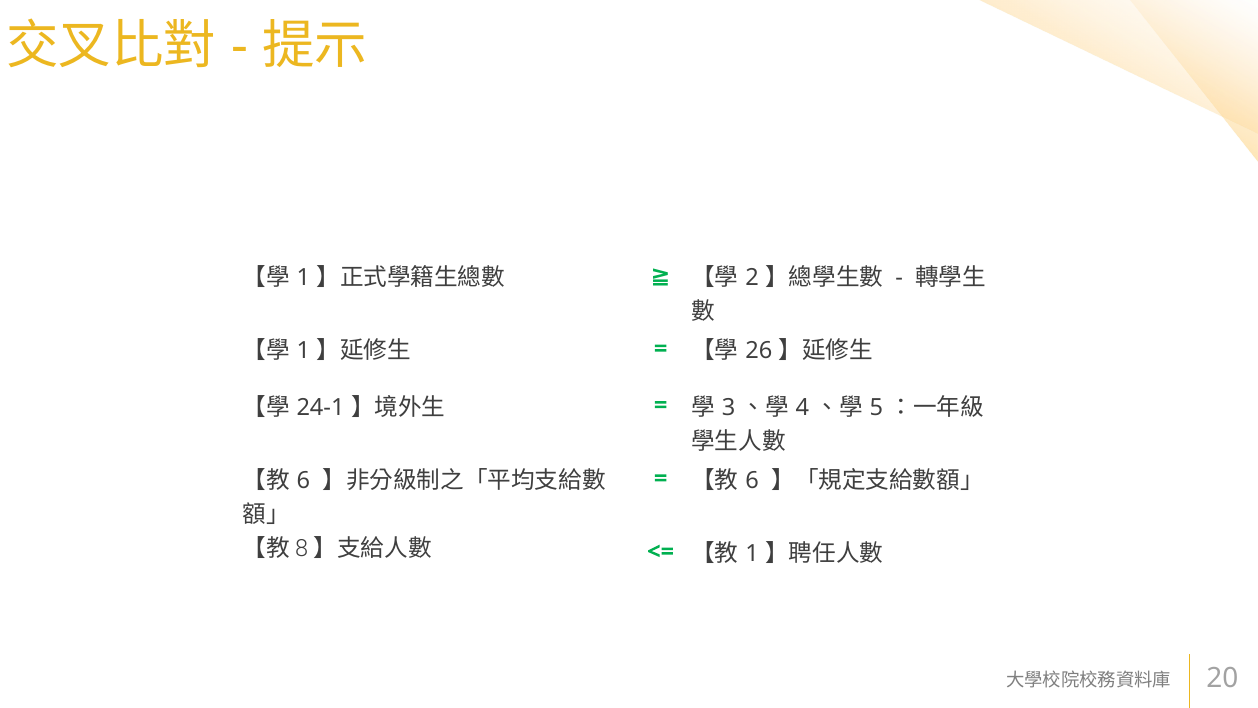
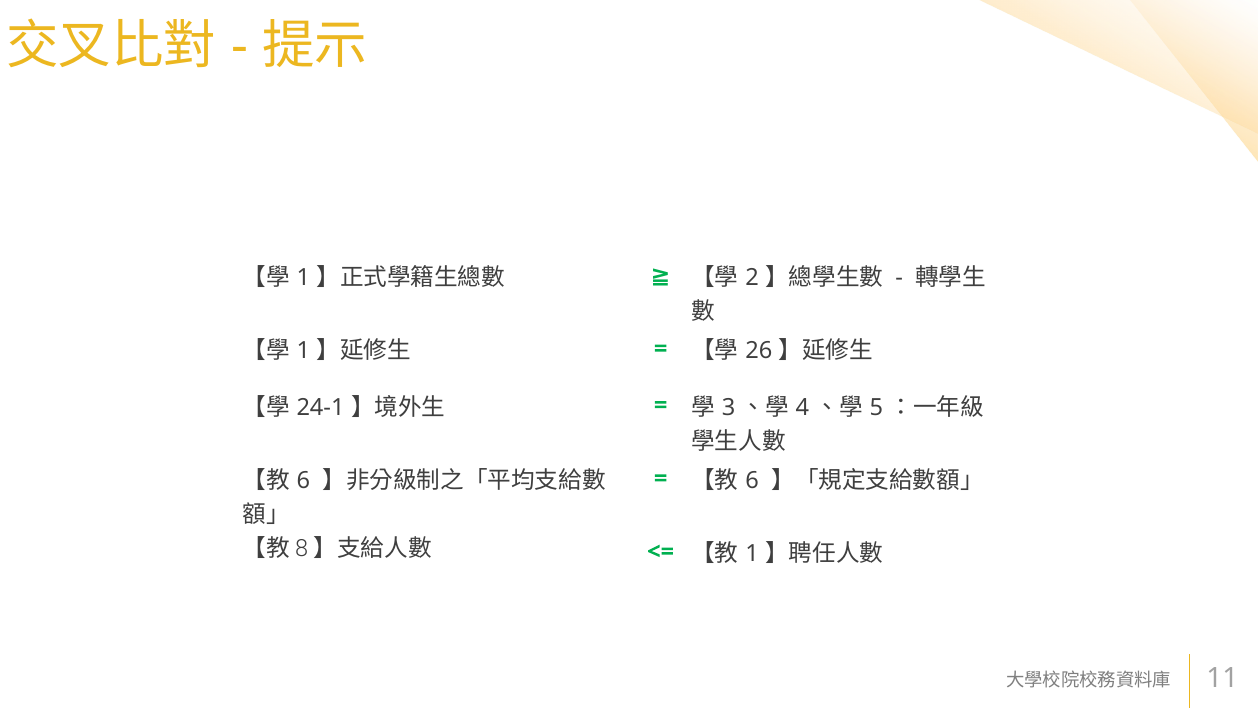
20: 20 -> 11
